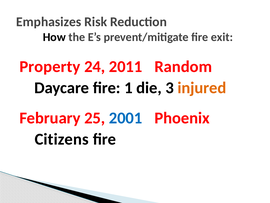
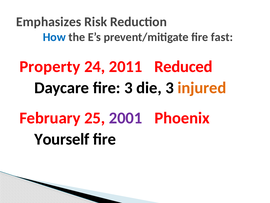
How colour: black -> blue
exit: exit -> fast
Random: Random -> Reduced
fire 1: 1 -> 3
2001 colour: blue -> purple
Citizens: Citizens -> Yourself
